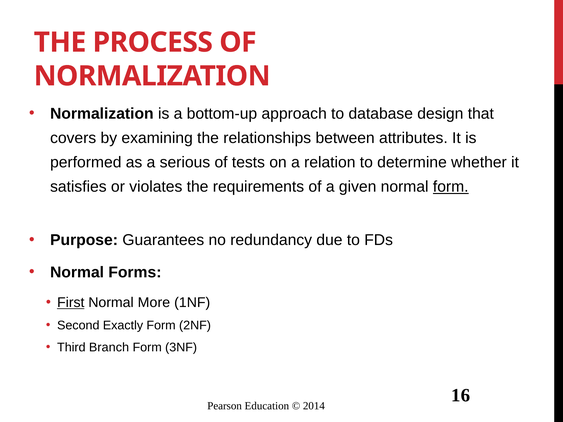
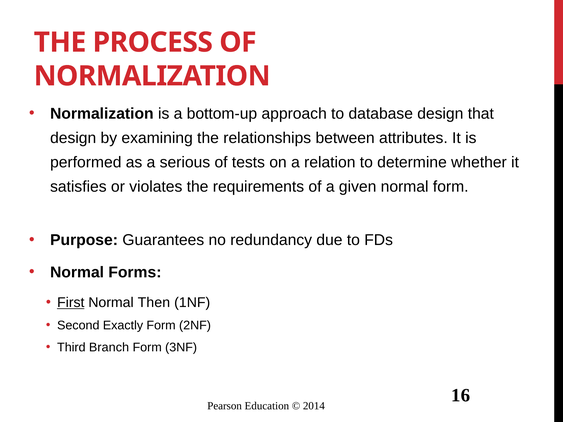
covers at (73, 138): covers -> design
form at (451, 187) underline: present -> none
More: More -> Then
